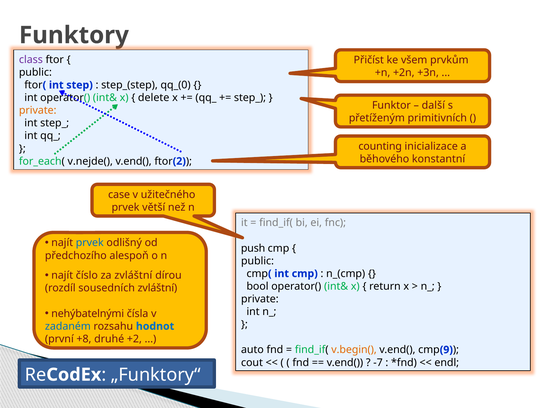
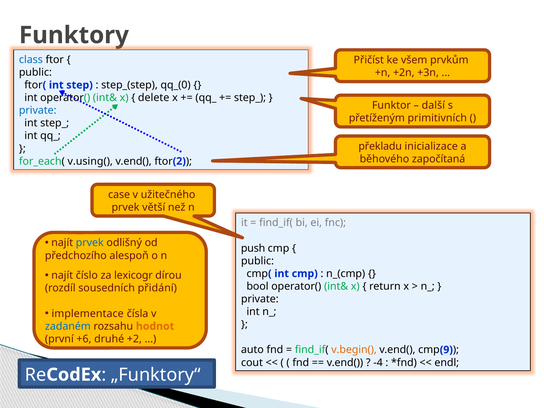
class colour: purple -> blue
private at (38, 110) colour: orange -> blue
counting: counting -> překladu
konstantní: konstantní -> započítaná
v.nejde(: v.nejde( -> v.using(
za zvláštní: zvláštní -> lexicogr
sousedních zvláštní: zvláštní -> přidání
nehýbatelnými: nehýbatelnými -> implementace
hodnot colour: blue -> orange
+8: +8 -> +6
-7: -7 -> -4
